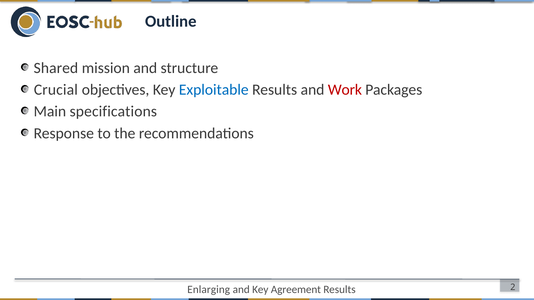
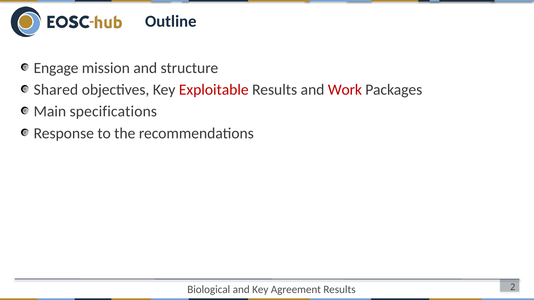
Shared: Shared -> Engage
Crucial: Crucial -> Shared
Exploitable colour: blue -> red
Enlarging: Enlarging -> Biological
